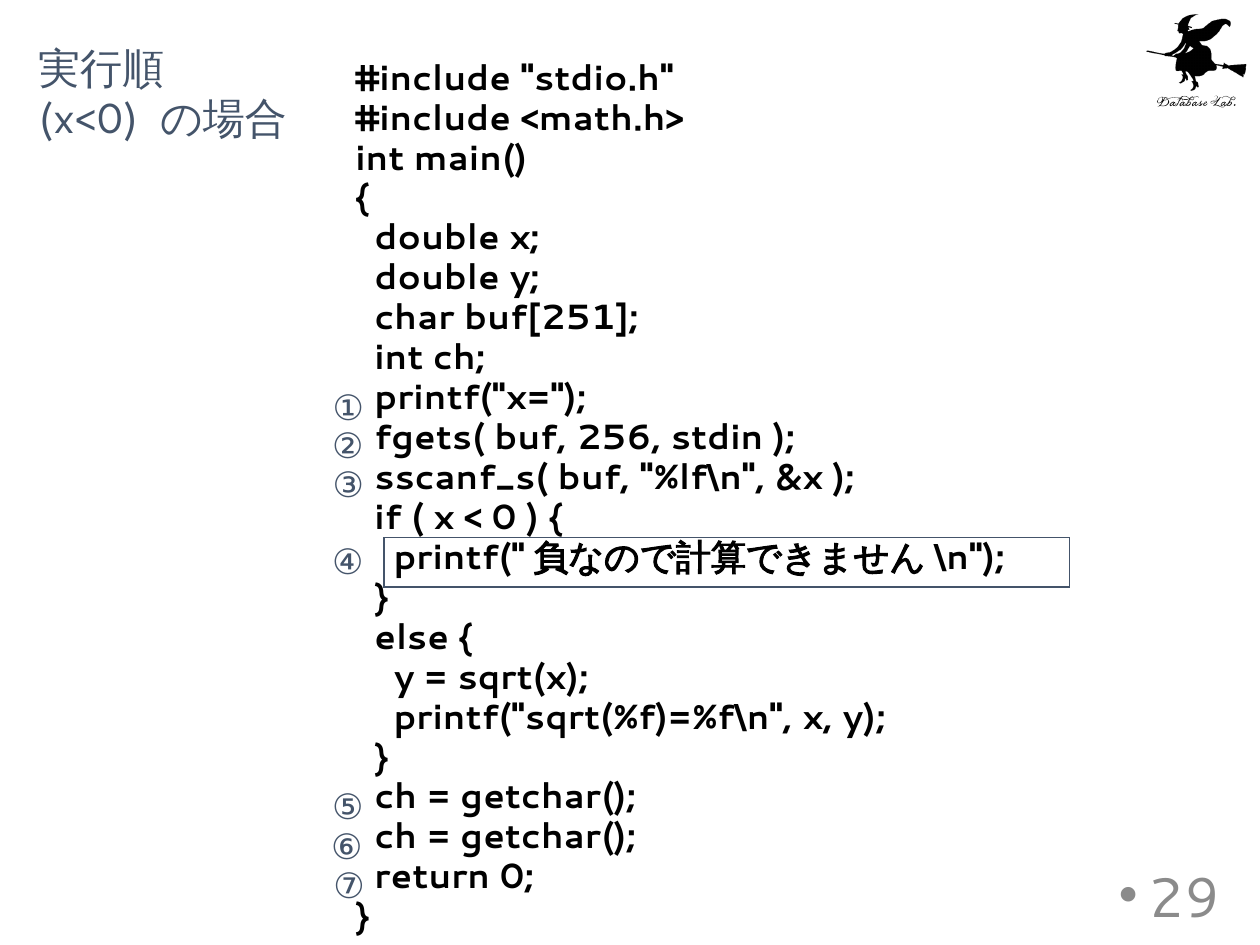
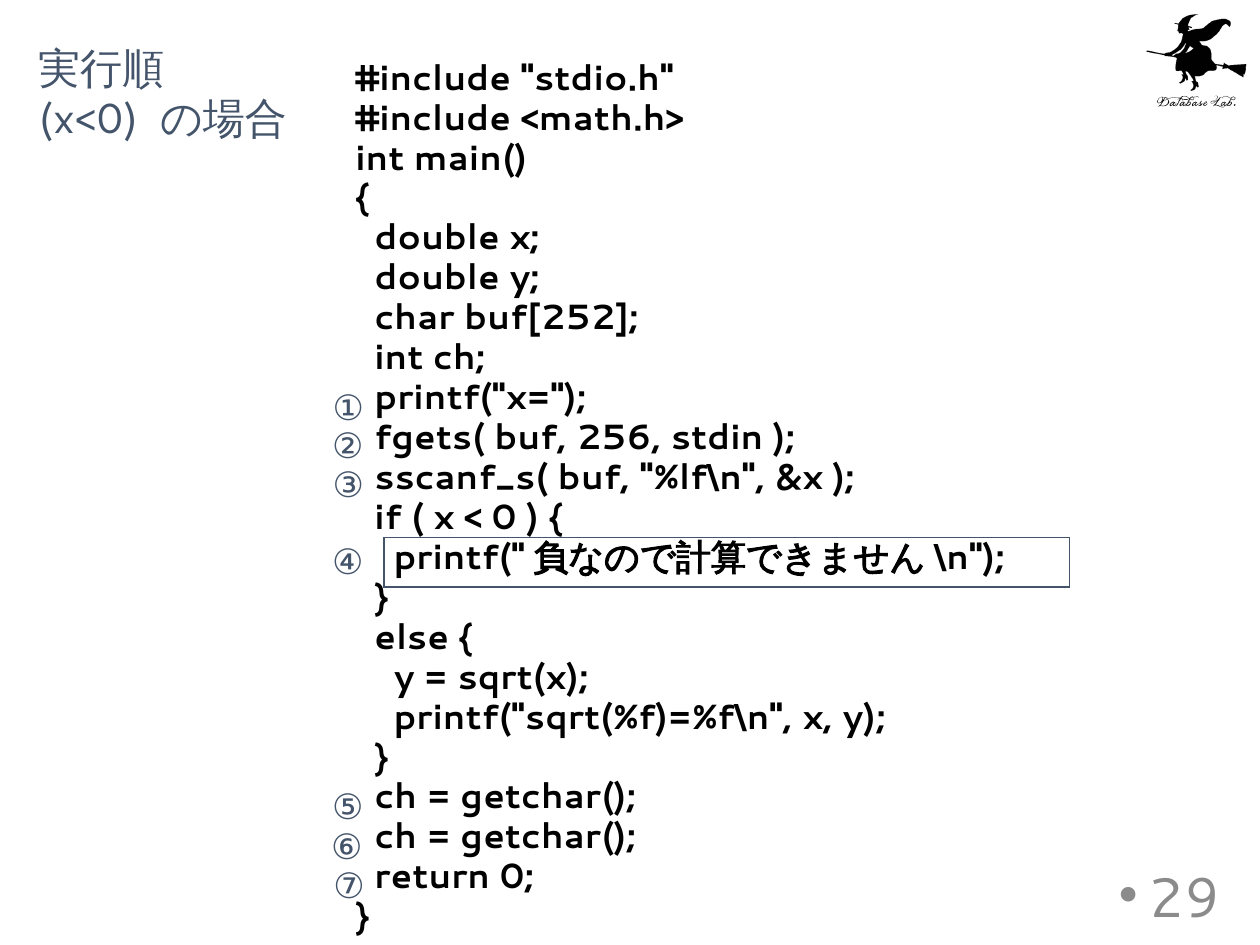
buf[251: buf[251 -> buf[252
